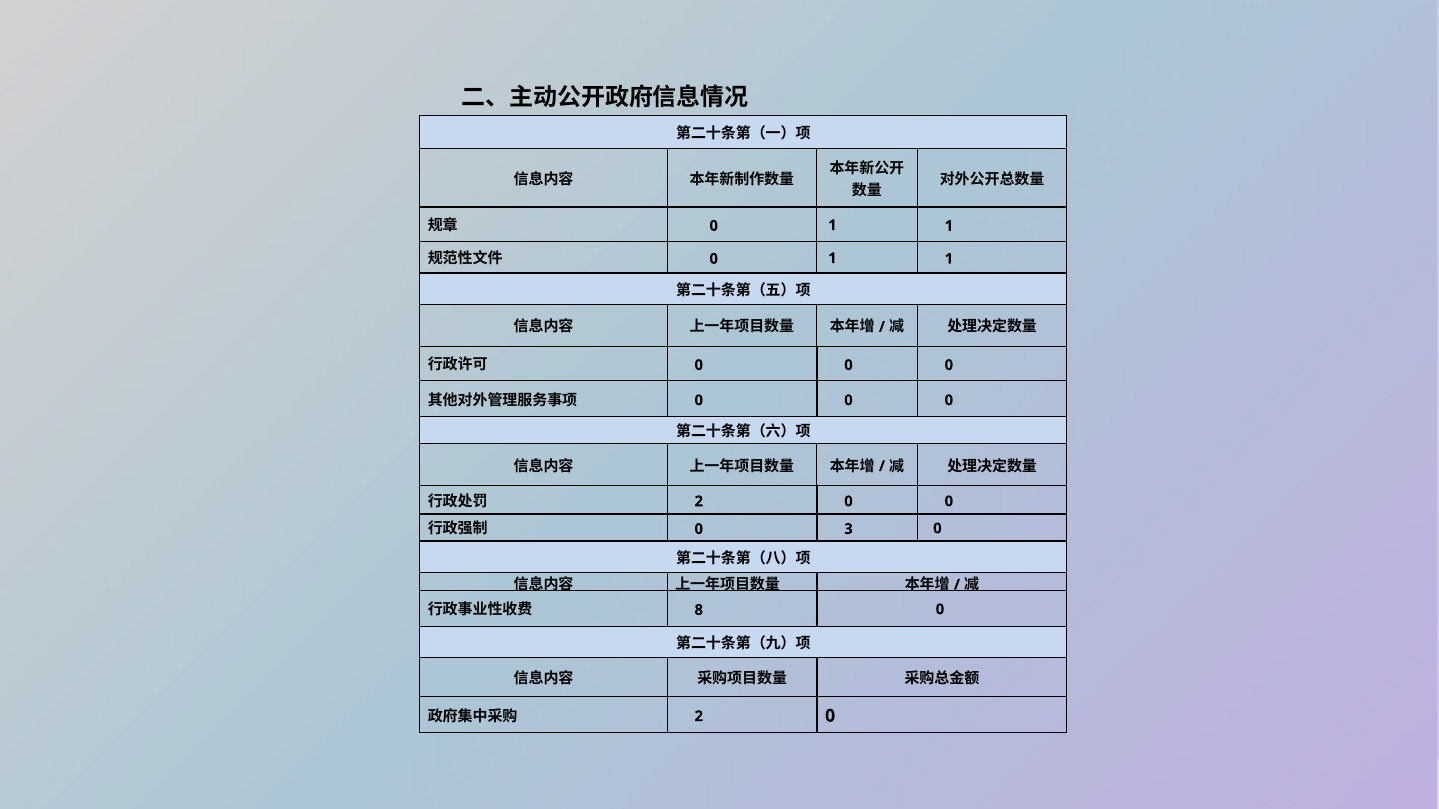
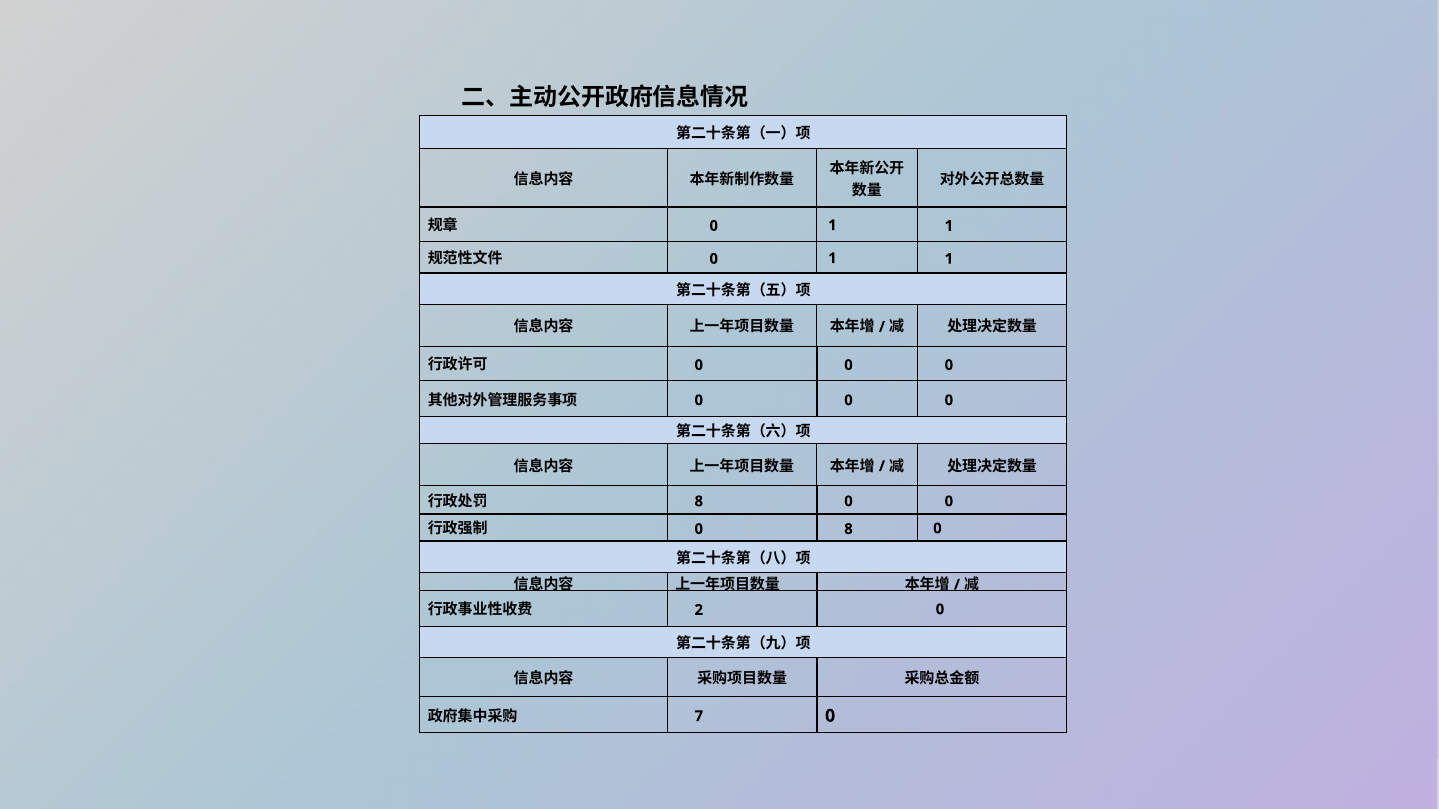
2 at (699, 502): 2 -> 8
0 3: 3 -> 8
8: 8 -> 2
2 at (699, 717): 2 -> 7
